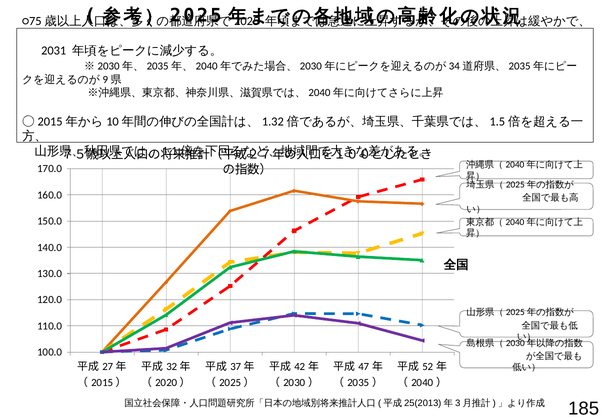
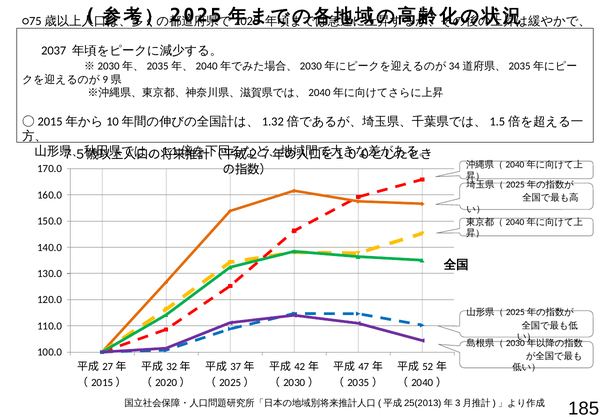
2031: 2031 -> 2037
